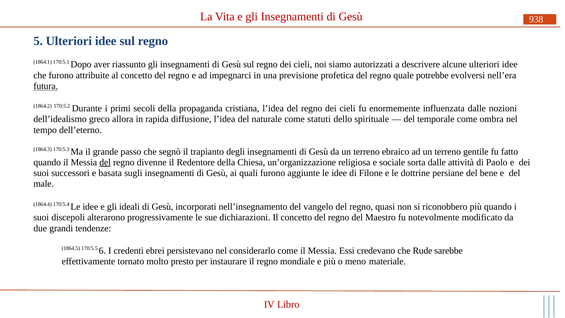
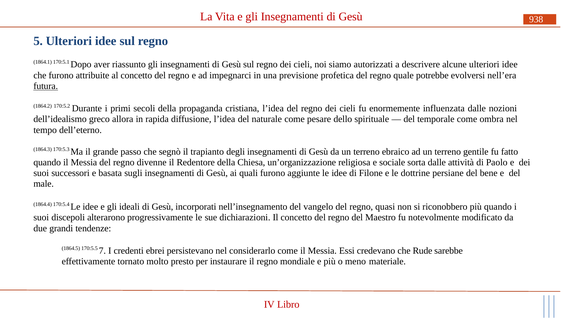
statuti: statuti -> pesare
del at (105, 162) underline: present -> none
6: 6 -> 7
